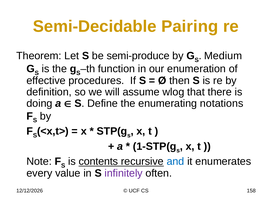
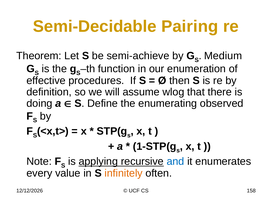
semi-produce: semi-produce -> semi-achieve
notations: notations -> observed
contents: contents -> applying
infinitely colour: purple -> orange
